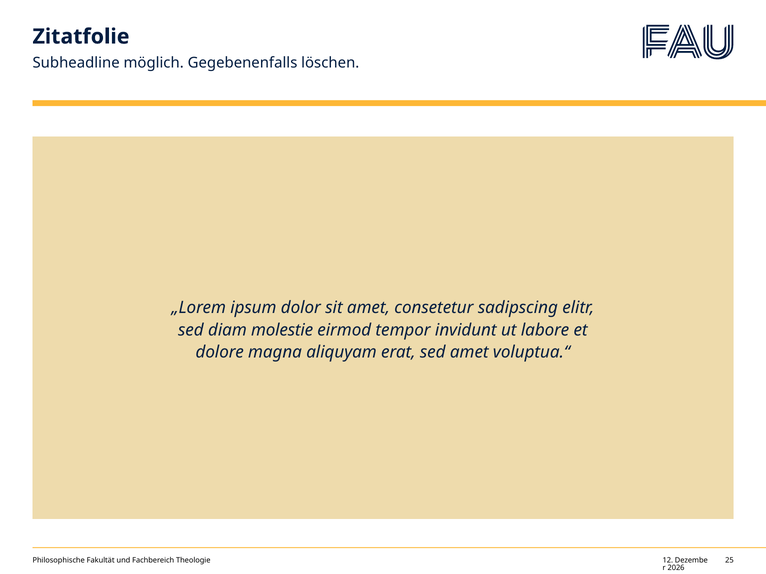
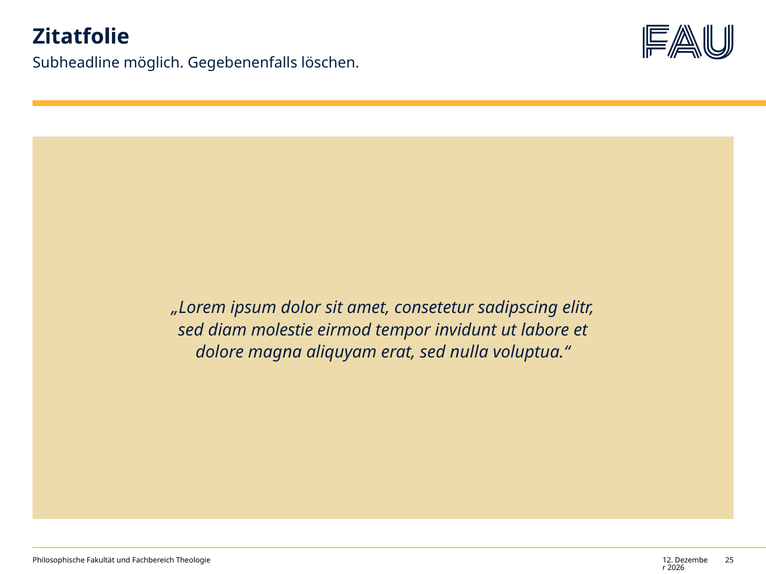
sed amet: amet -> nulla
